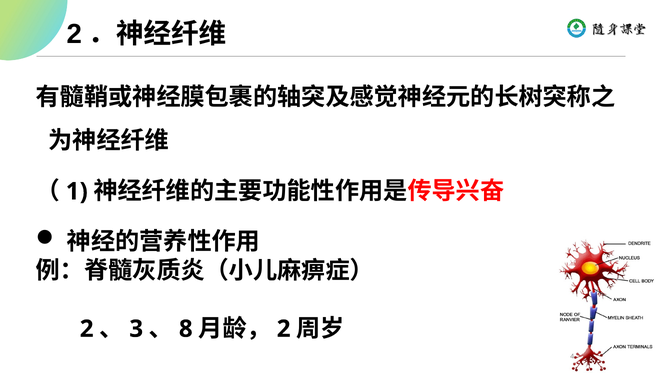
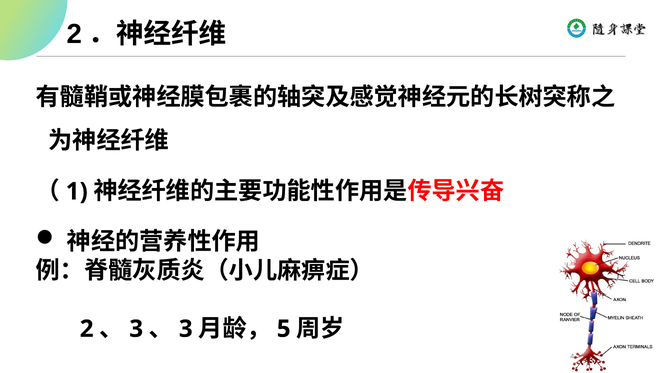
8 at (186, 328): 8 -> 3
2 at (284, 328): 2 -> 5
